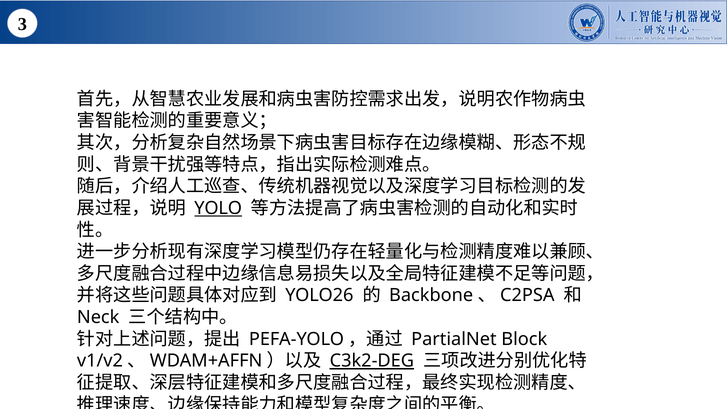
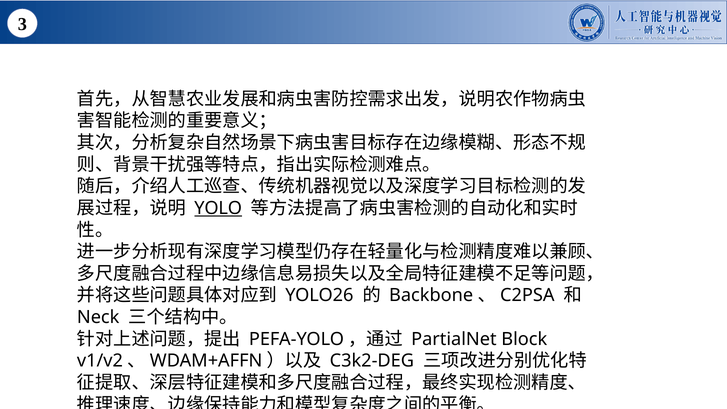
C3k2-DEG underline: present -> none
